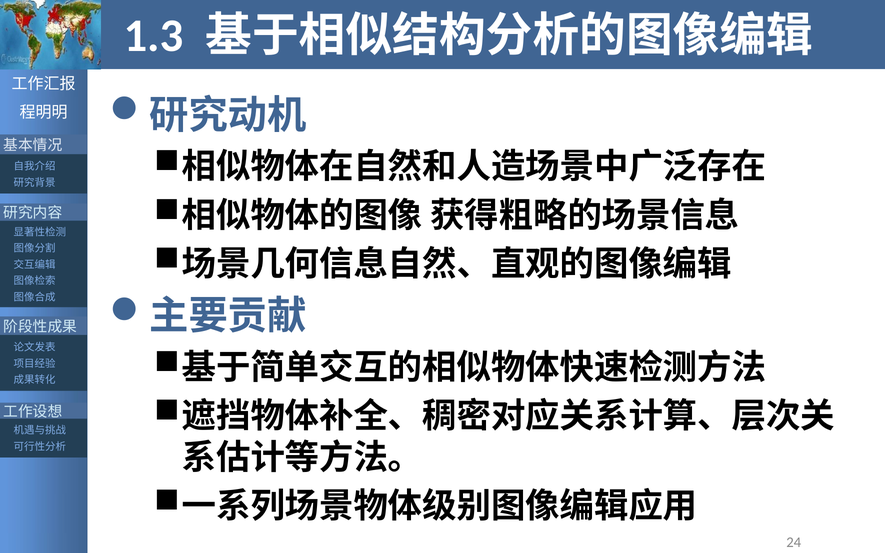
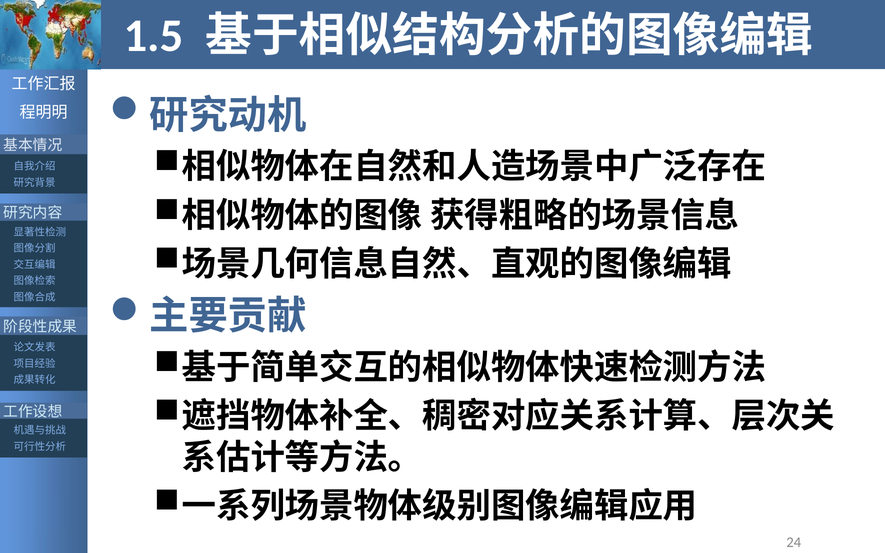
1.3: 1.3 -> 1.5
